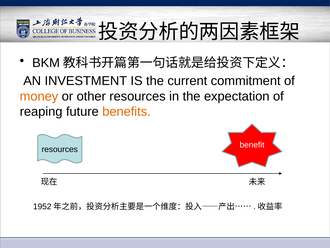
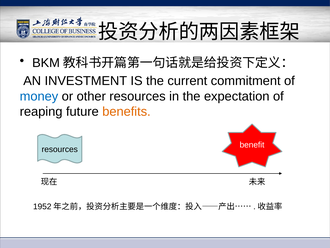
money colour: orange -> blue
